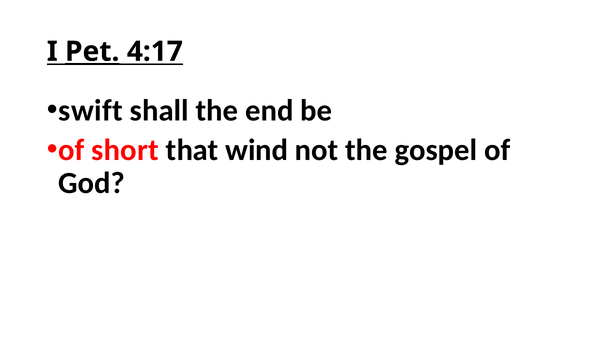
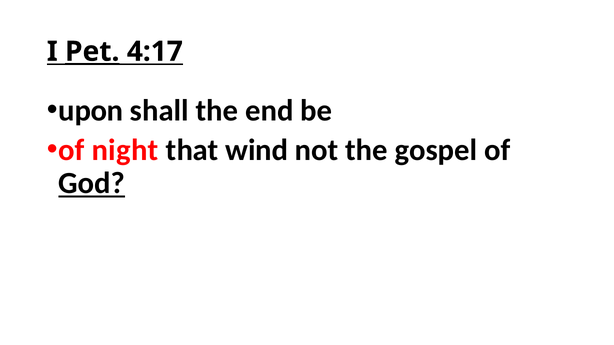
swift: swift -> upon
short: short -> night
God underline: none -> present
